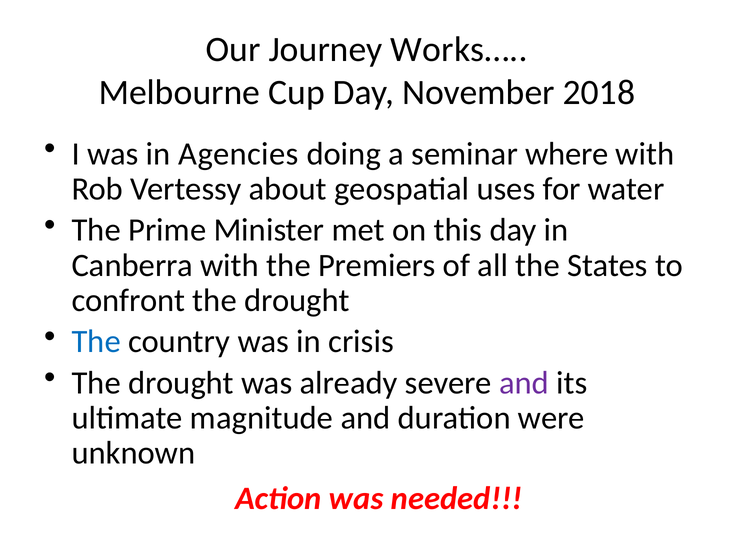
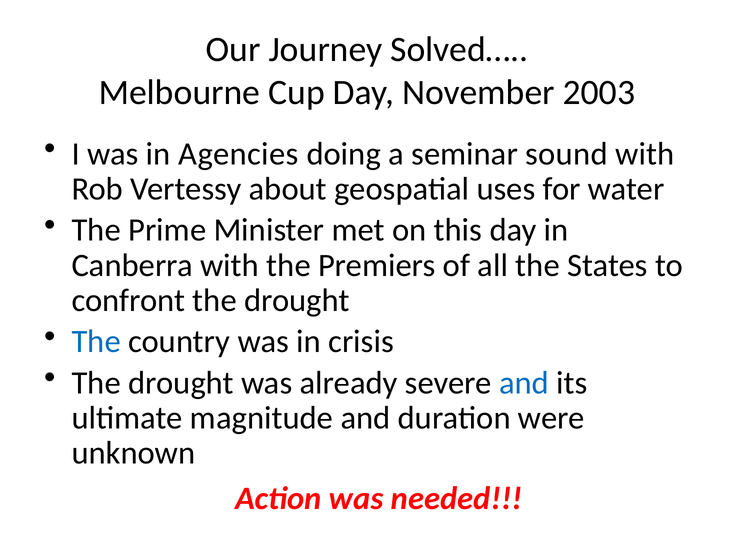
Works…: Works… -> Solved…
2018: 2018 -> 2003
where: where -> sound
and at (524, 383) colour: purple -> blue
